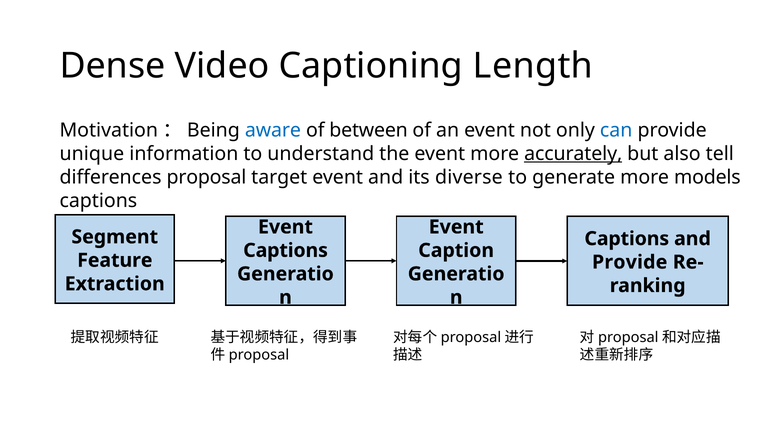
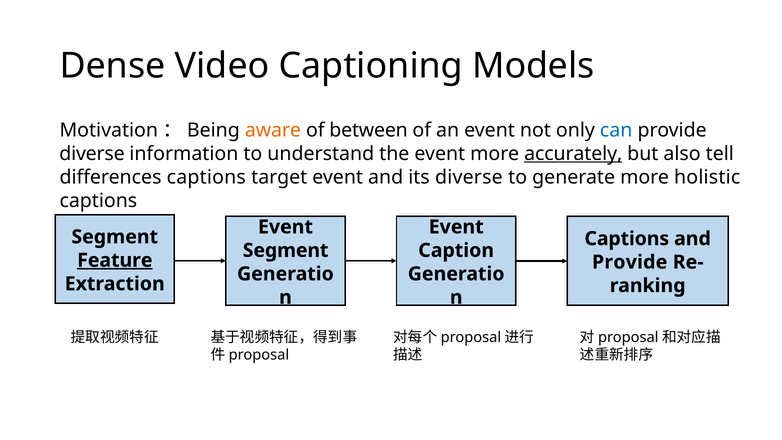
Length: Length -> Models
aware colour: blue -> orange
unique at (92, 154): unique -> diverse
differences proposal: proposal -> captions
models: models -> holistic
Captions at (286, 250): Captions -> Segment
Feature underline: none -> present
